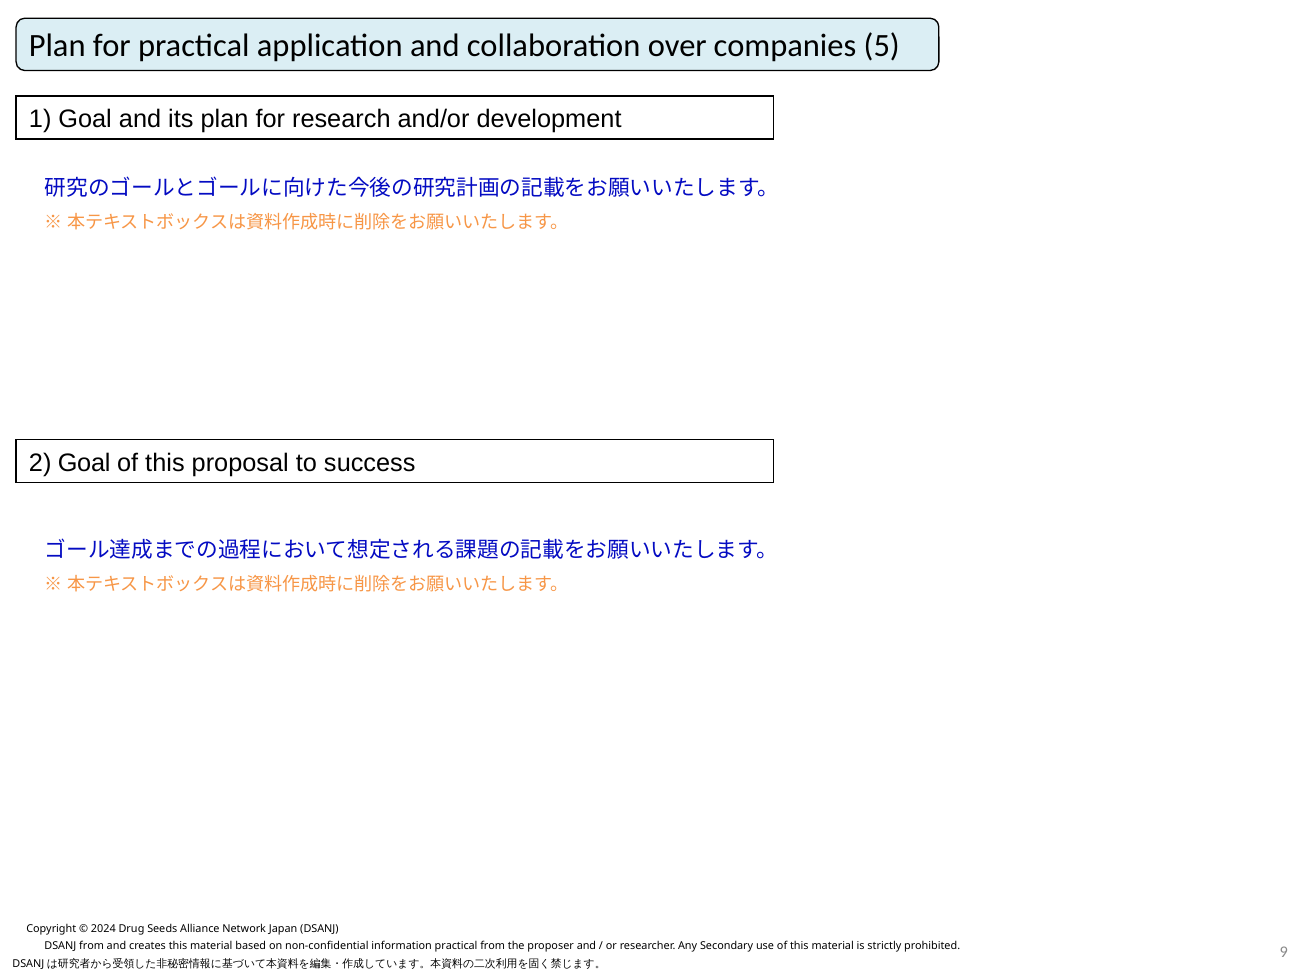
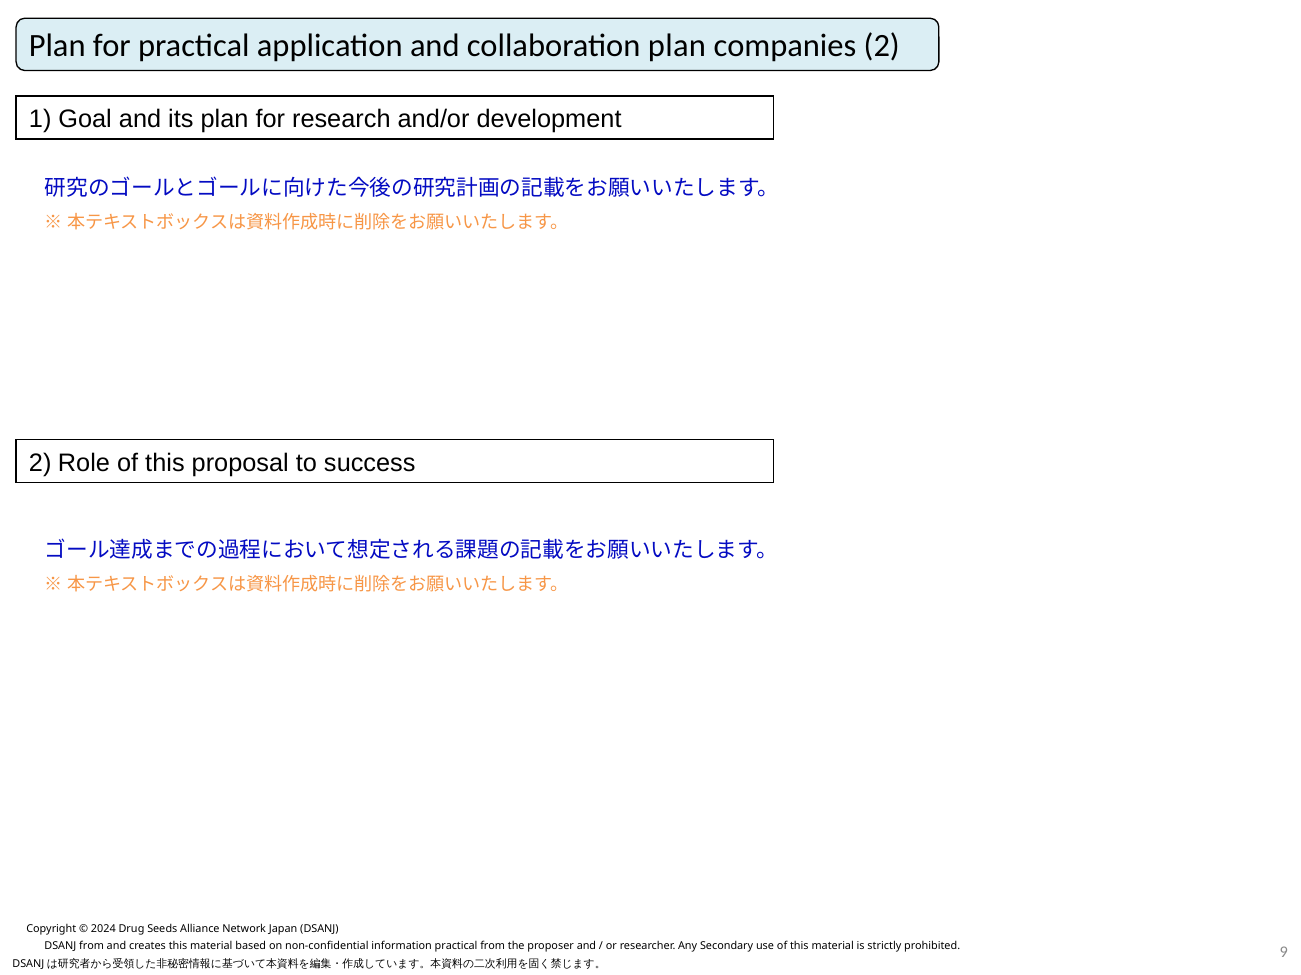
collaboration over: over -> plan
companies 5: 5 -> 2
2 Goal: Goal -> Role
